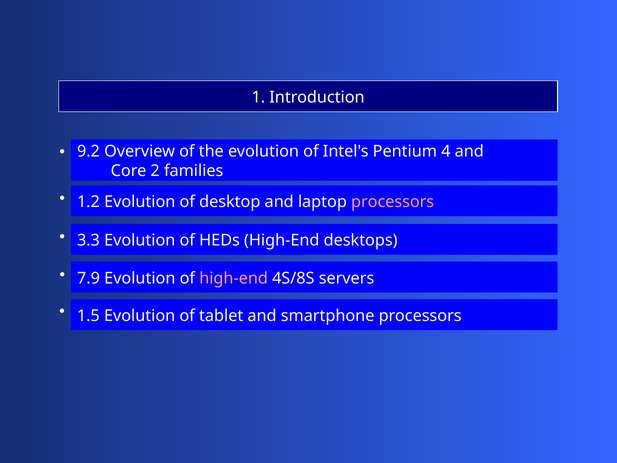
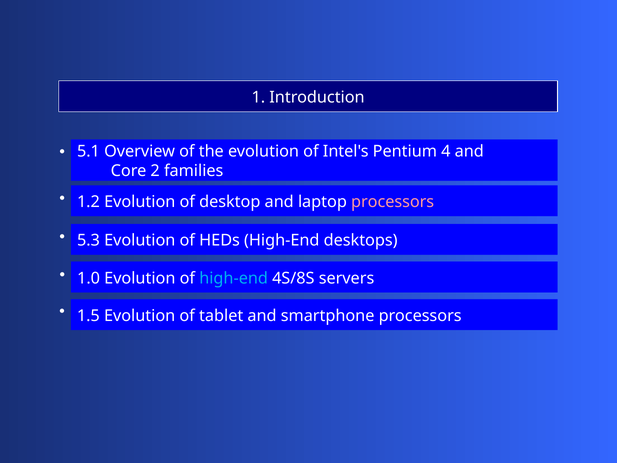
9.2: 9.2 -> 5.1
3.3: 3.3 -> 5.3
7.9: 7.9 -> 1.0
high-end at (234, 278) colour: pink -> light blue
